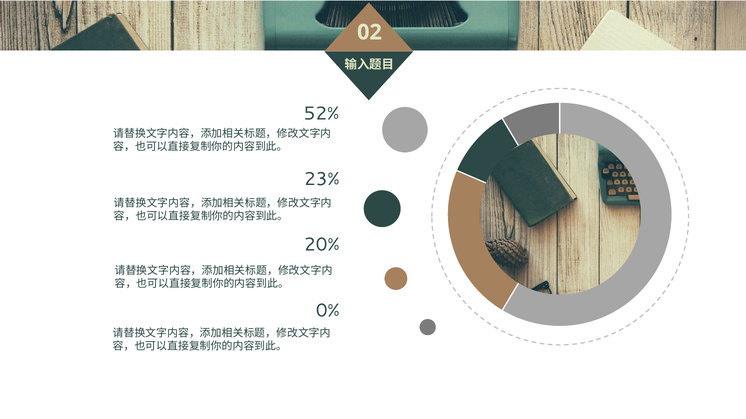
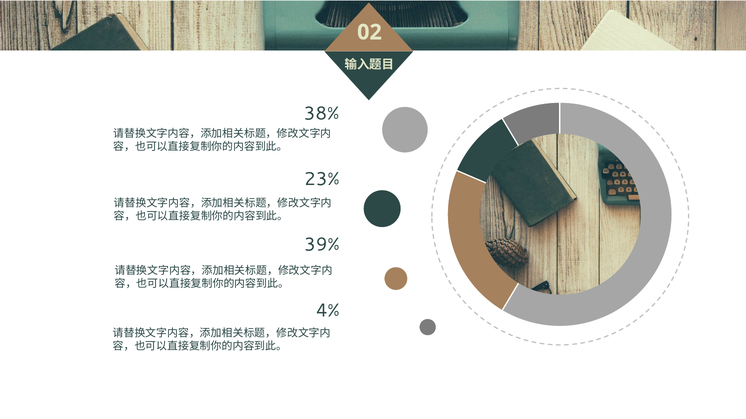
52%: 52% -> 38%
20%: 20% -> 39%
0%: 0% -> 4%
